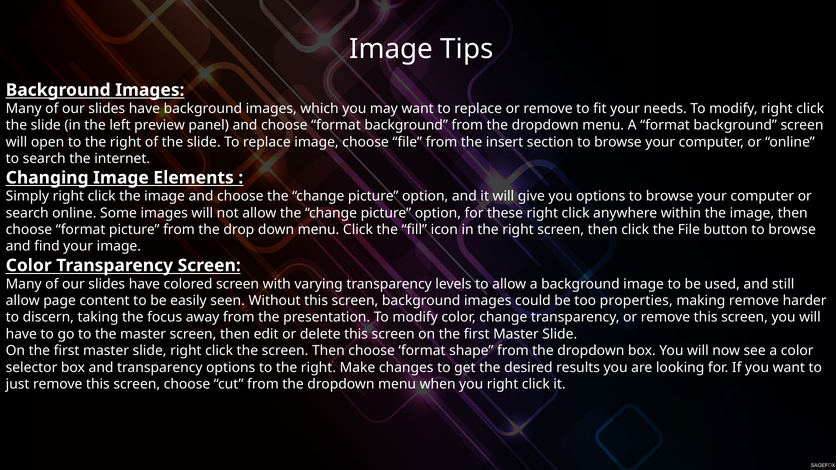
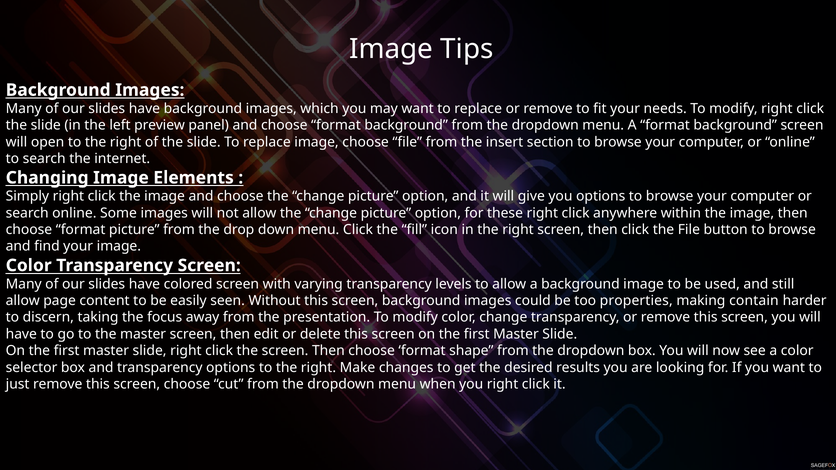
making remove: remove -> contain
